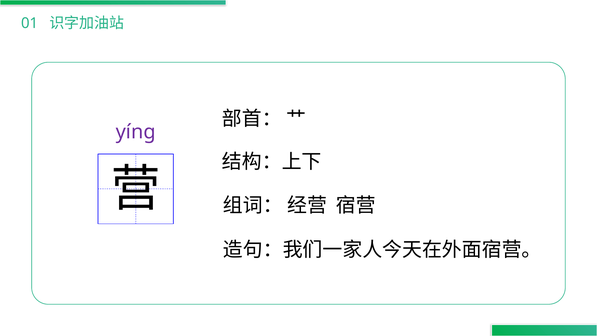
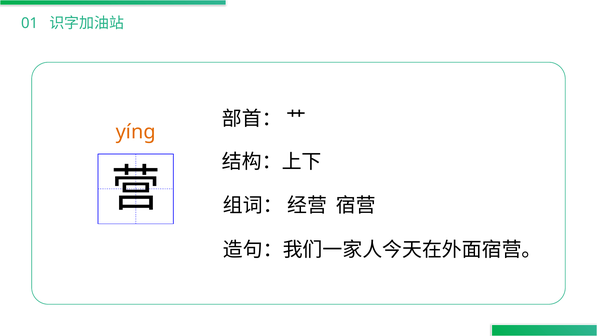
yíng colour: purple -> orange
